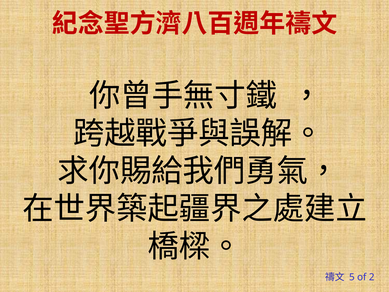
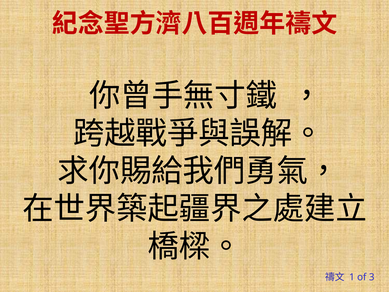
5: 5 -> 1
2: 2 -> 3
